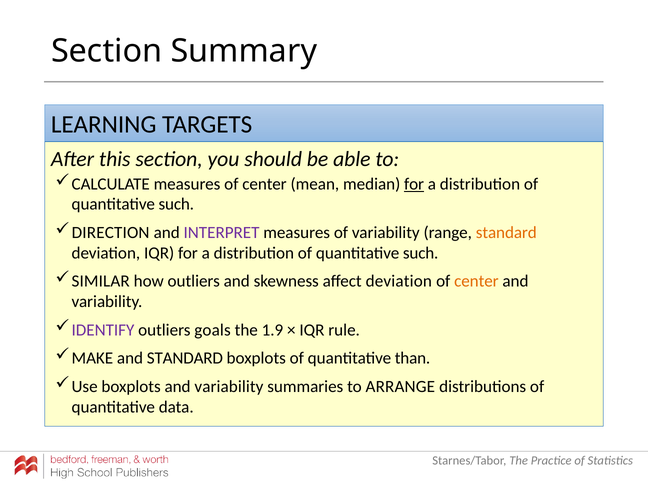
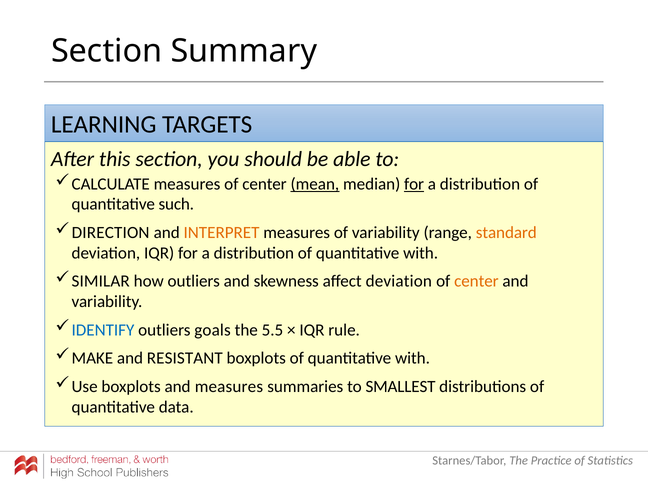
mean underline: none -> present
INTERPRET colour: purple -> orange
such at (421, 253): such -> with
IDENTIFY colour: purple -> blue
1.9: 1.9 -> 5.5
and STANDARD: STANDARD -> RESISTANT
boxplots of quantitative than: than -> with
boxplots and variability: variability -> measures
ARRANGE: ARRANGE -> SMALLEST
